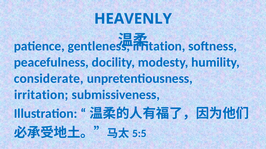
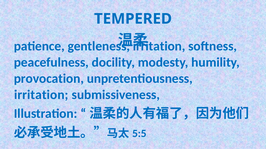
HEAVENLY: HEAVENLY -> TEMPERED
considerate: considerate -> provocation
